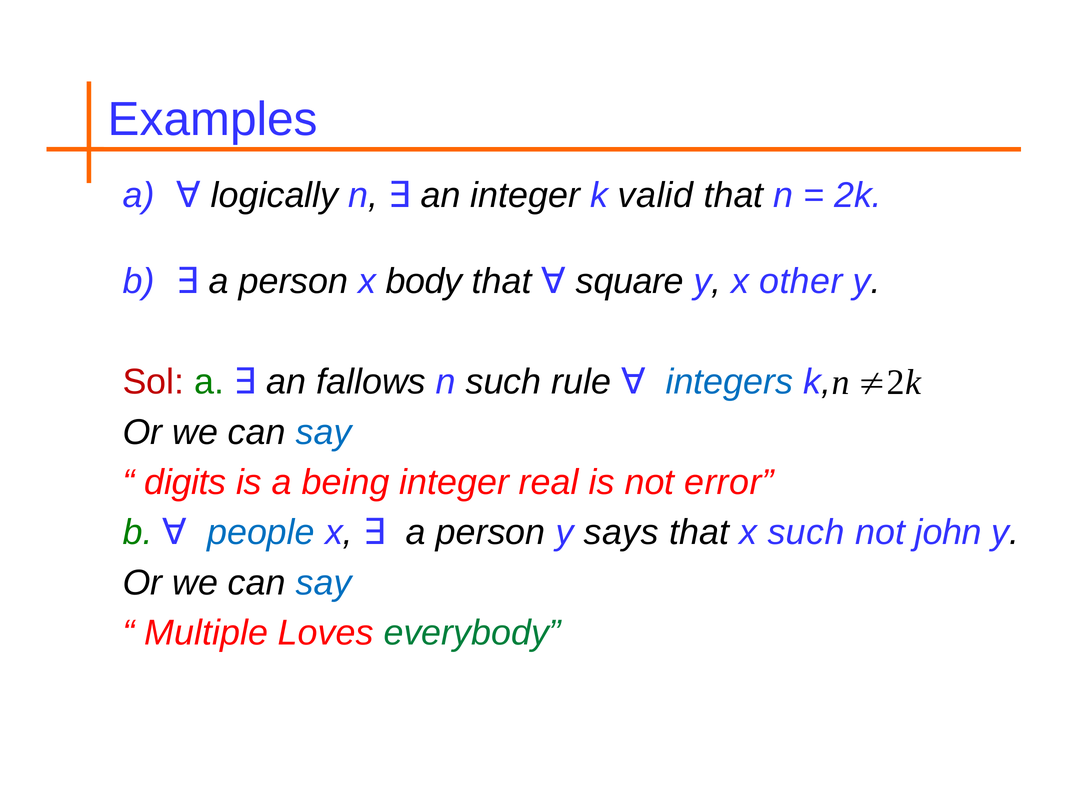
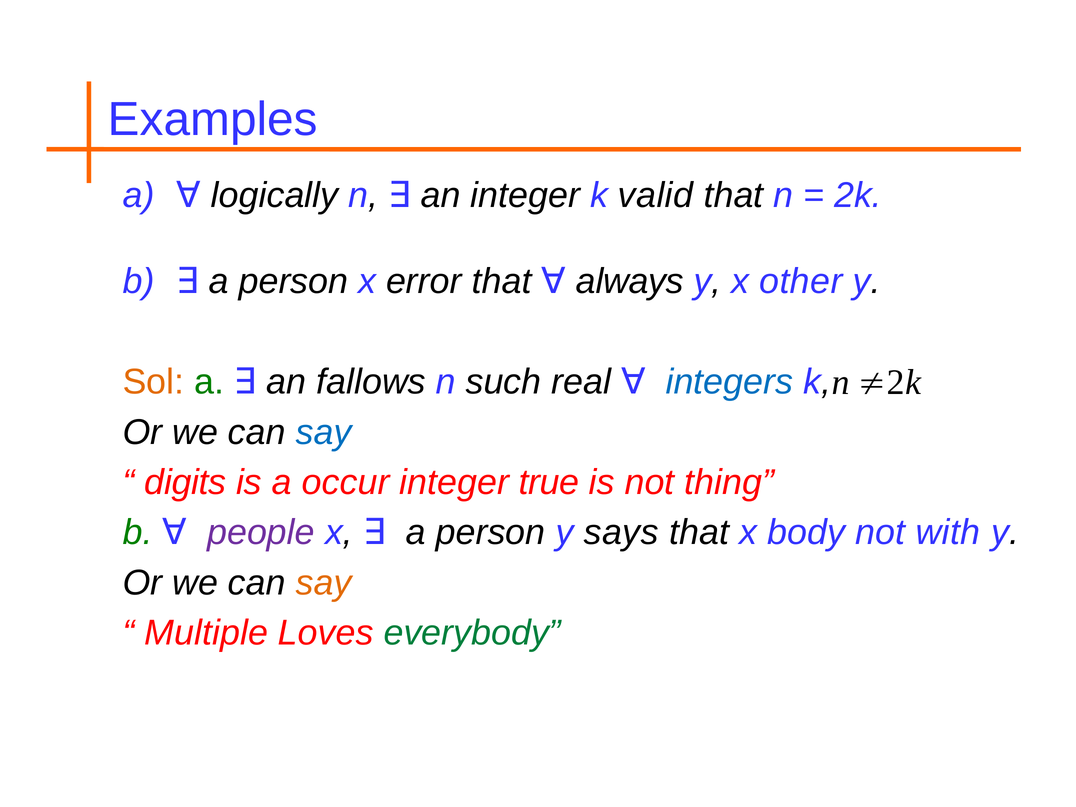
body: body -> error
square: square -> always
Sol colour: red -> orange
rule: rule -> real
being: being -> occur
real: real -> true
error: error -> thing
people colour: blue -> purple
x such: such -> body
john: john -> with
say at (324, 583) colour: blue -> orange
